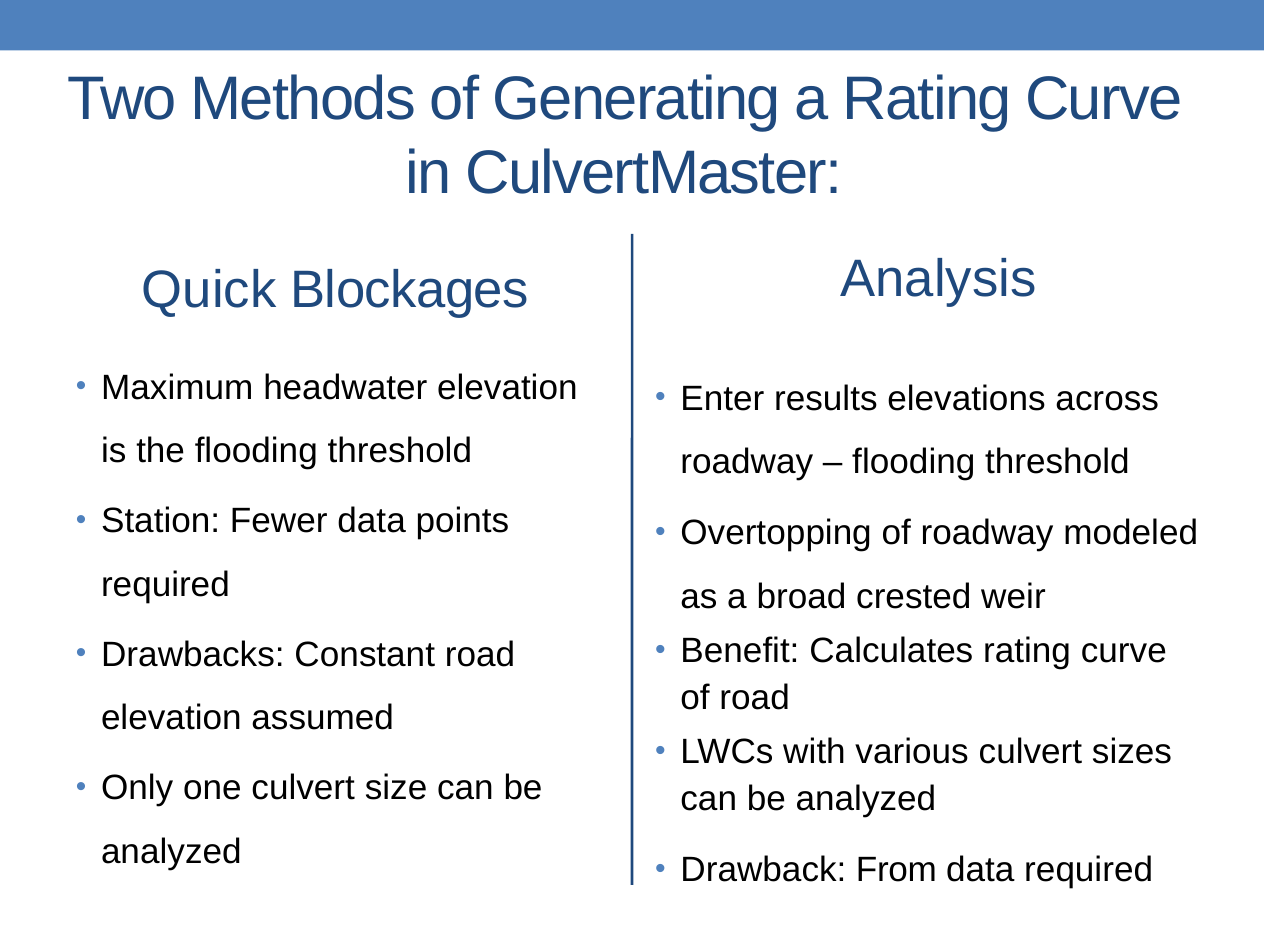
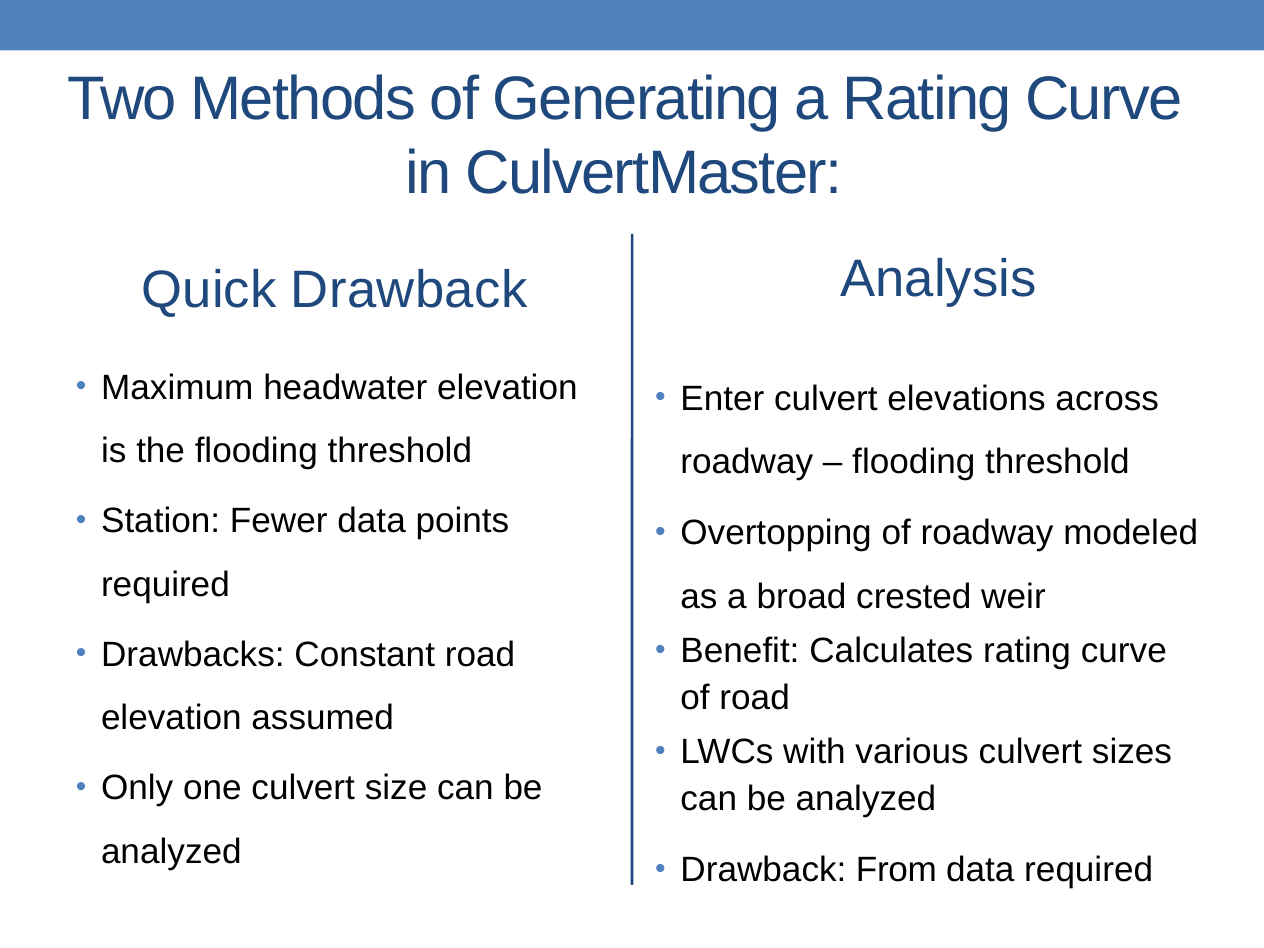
Quick Blockages: Blockages -> Drawback
Enter results: results -> culvert
